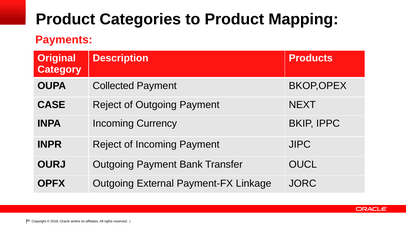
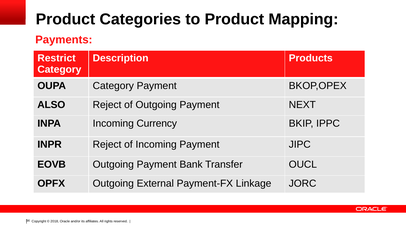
Original: Original -> Restrict
OUPA Collected: Collected -> Category
CASE: CASE -> ALSO
OURJ: OURJ -> EOVB
